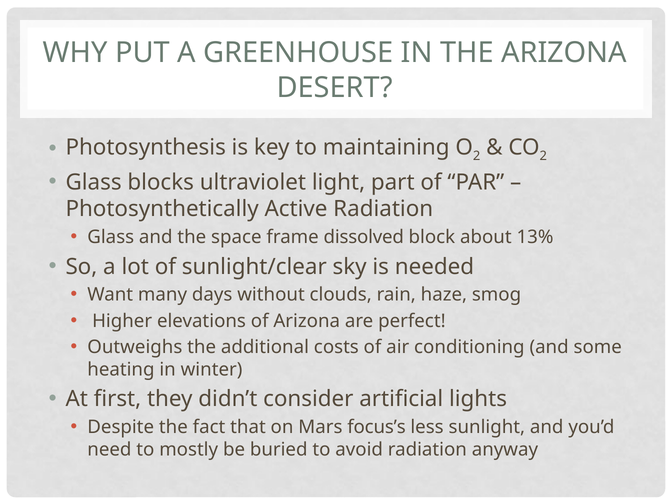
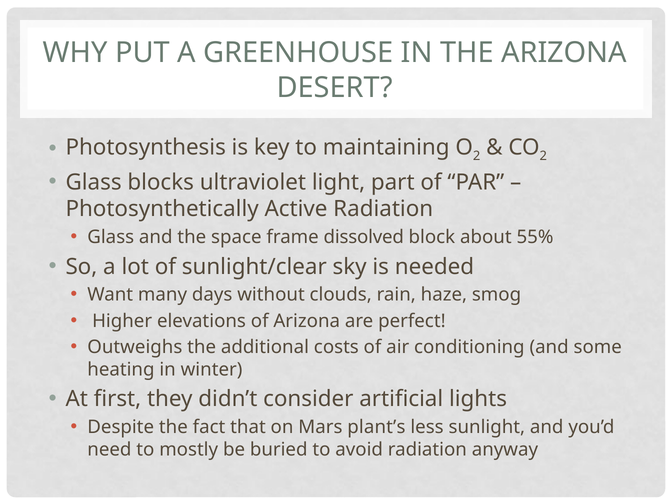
13%: 13% -> 55%
focus’s: focus’s -> plant’s
